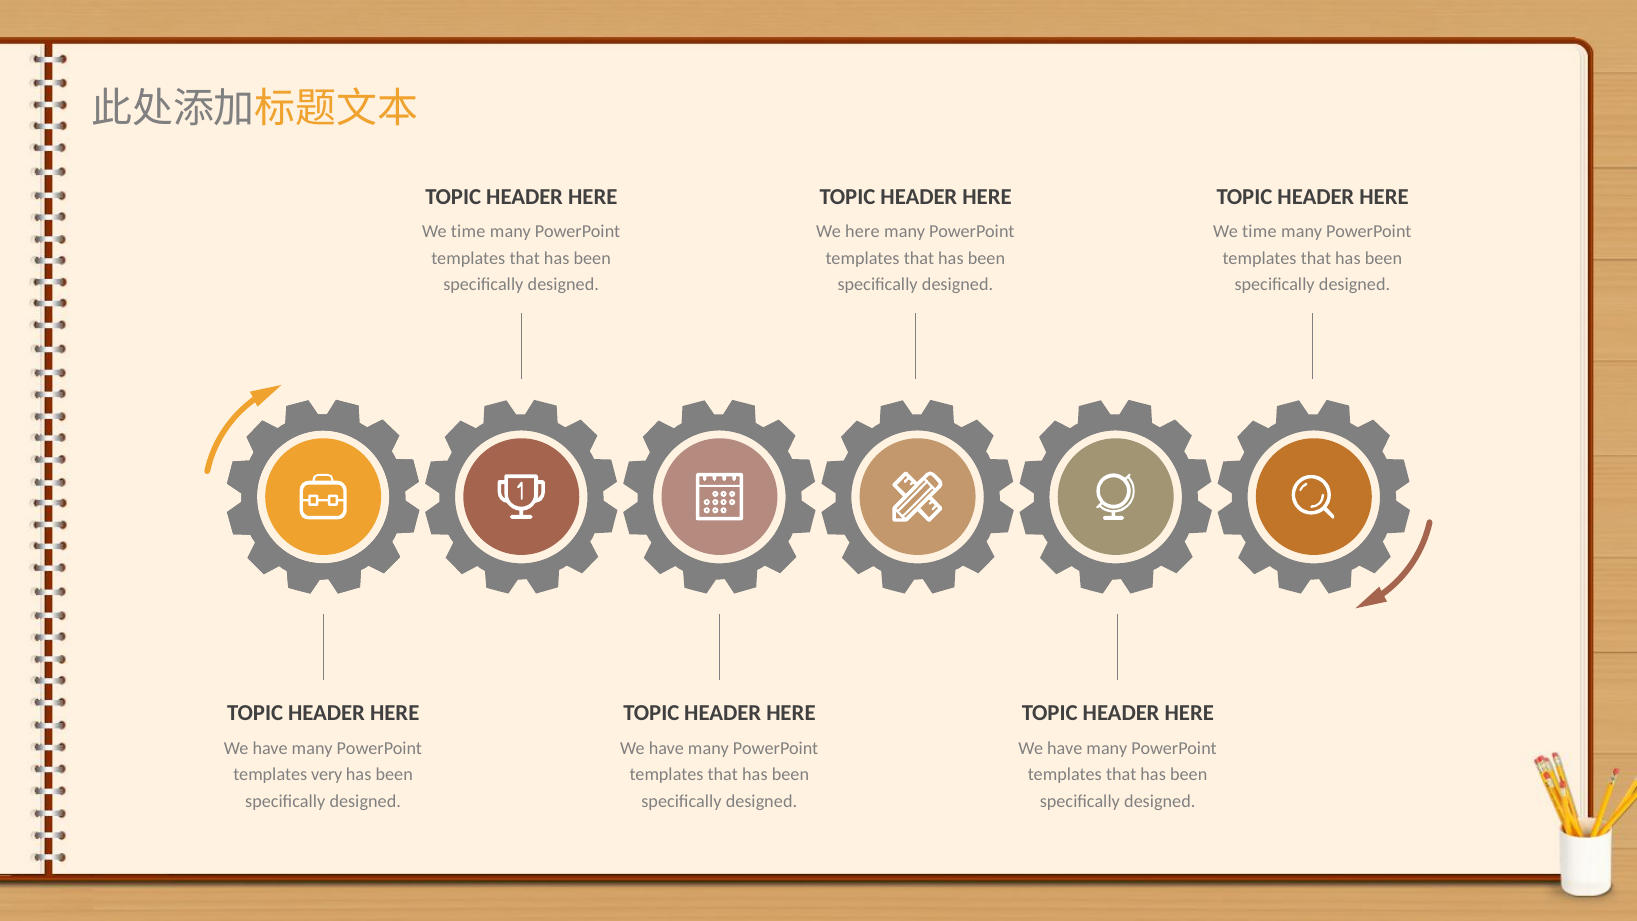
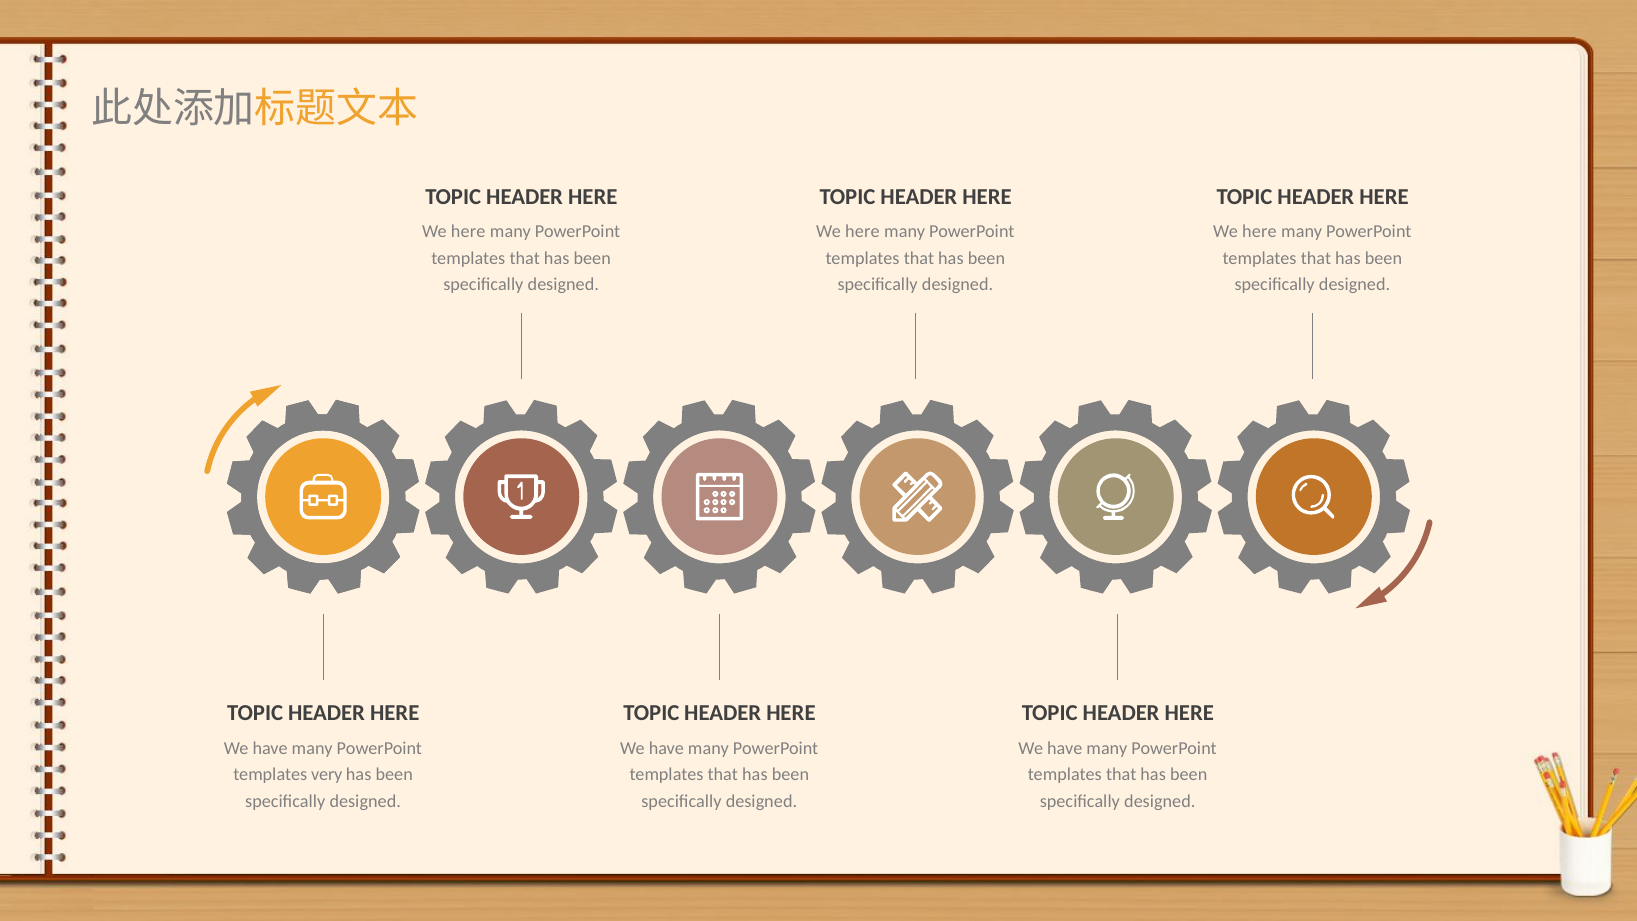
time at (468, 232): time -> here
time at (1259, 232): time -> here
